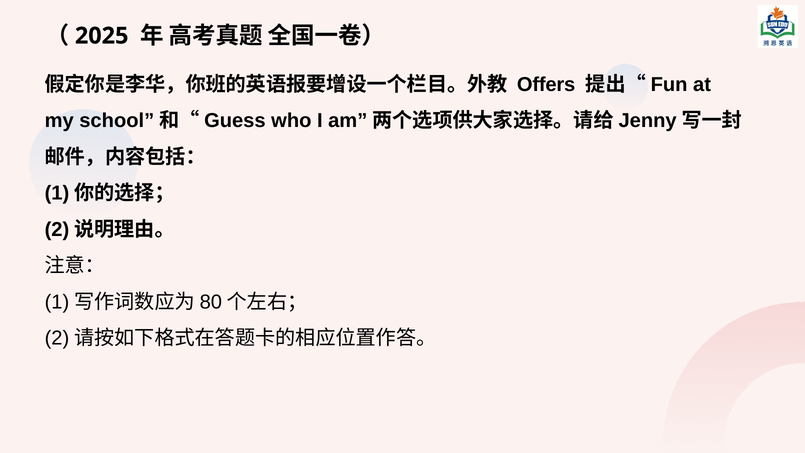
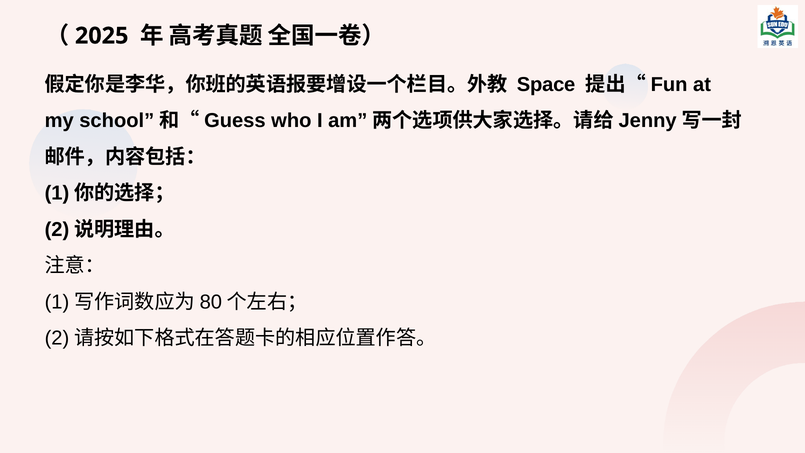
Offers: Offers -> Space
